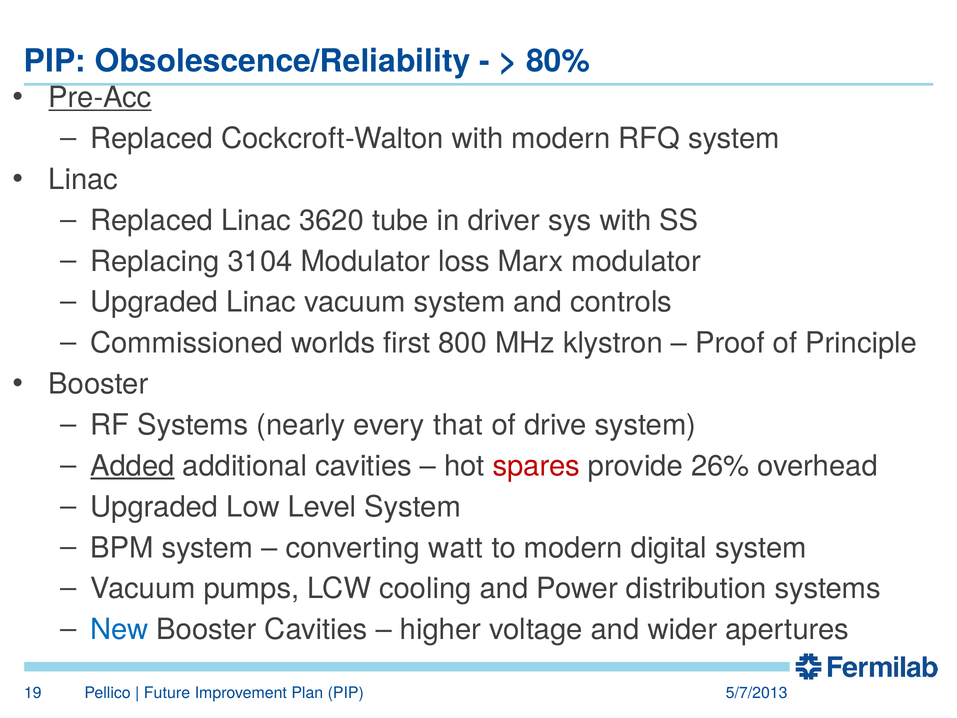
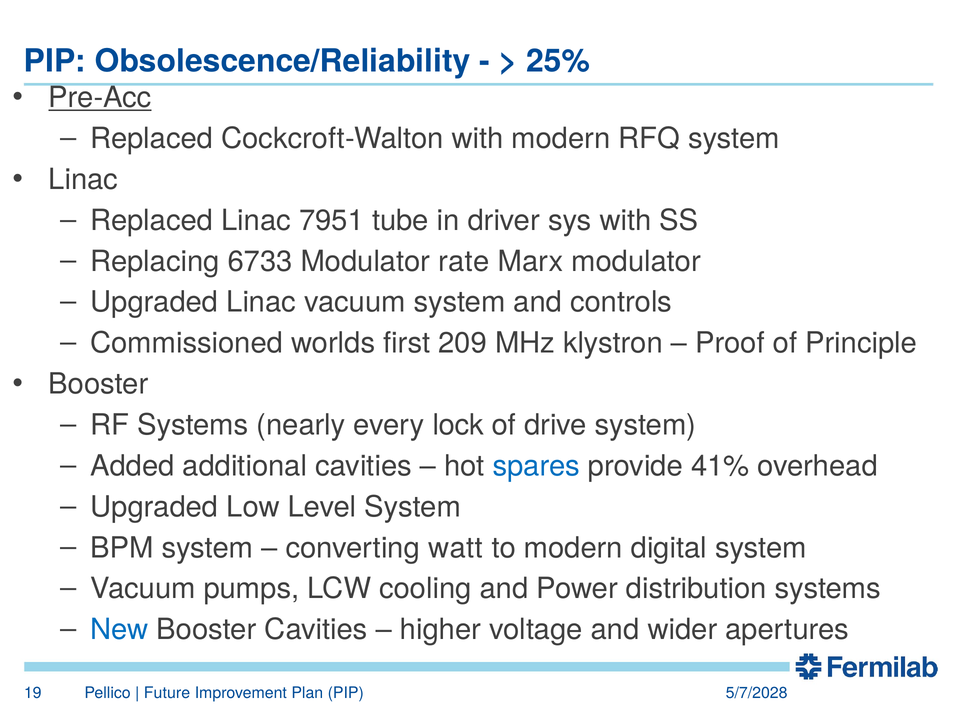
80%: 80% -> 25%
3620: 3620 -> 7951
3104: 3104 -> 6733
loss: loss -> rate
800: 800 -> 209
that: that -> lock
Added underline: present -> none
spares colour: red -> blue
26%: 26% -> 41%
5/7/2013: 5/7/2013 -> 5/7/2028
